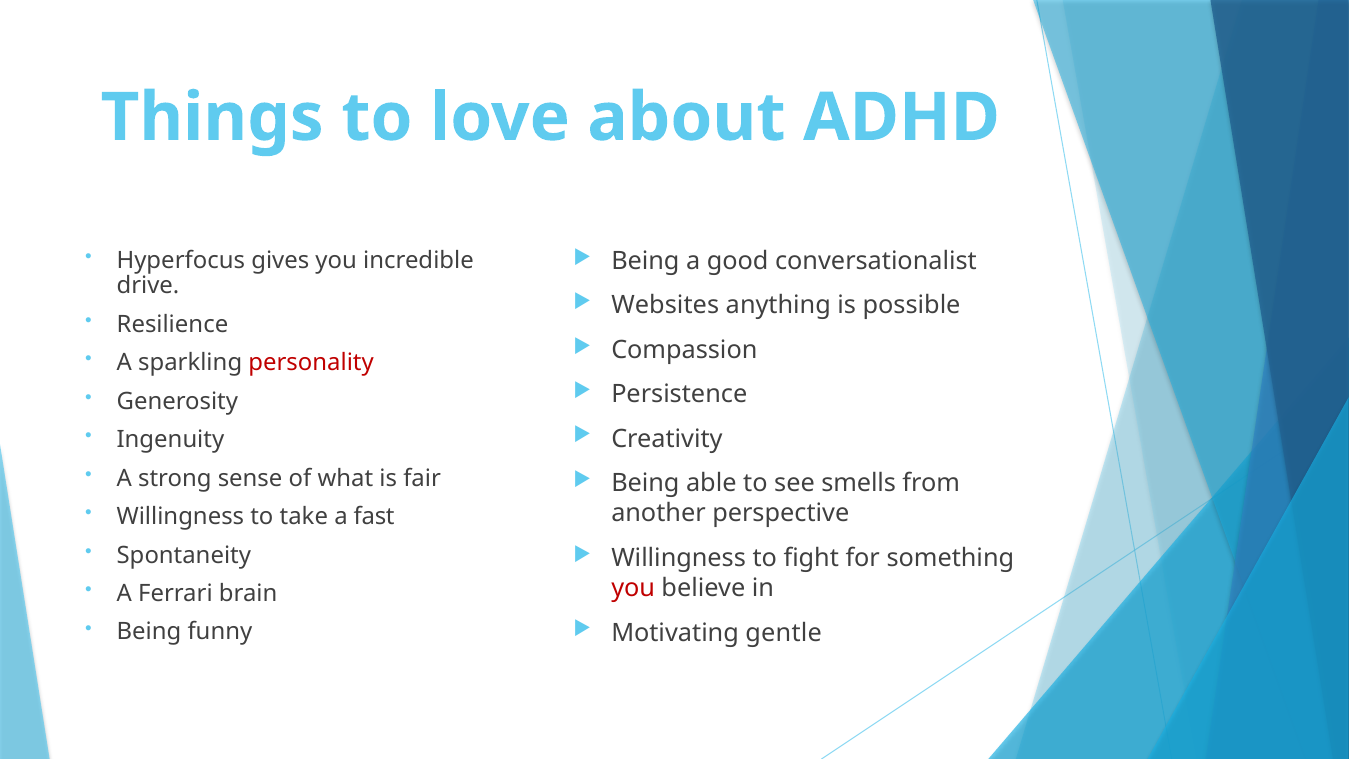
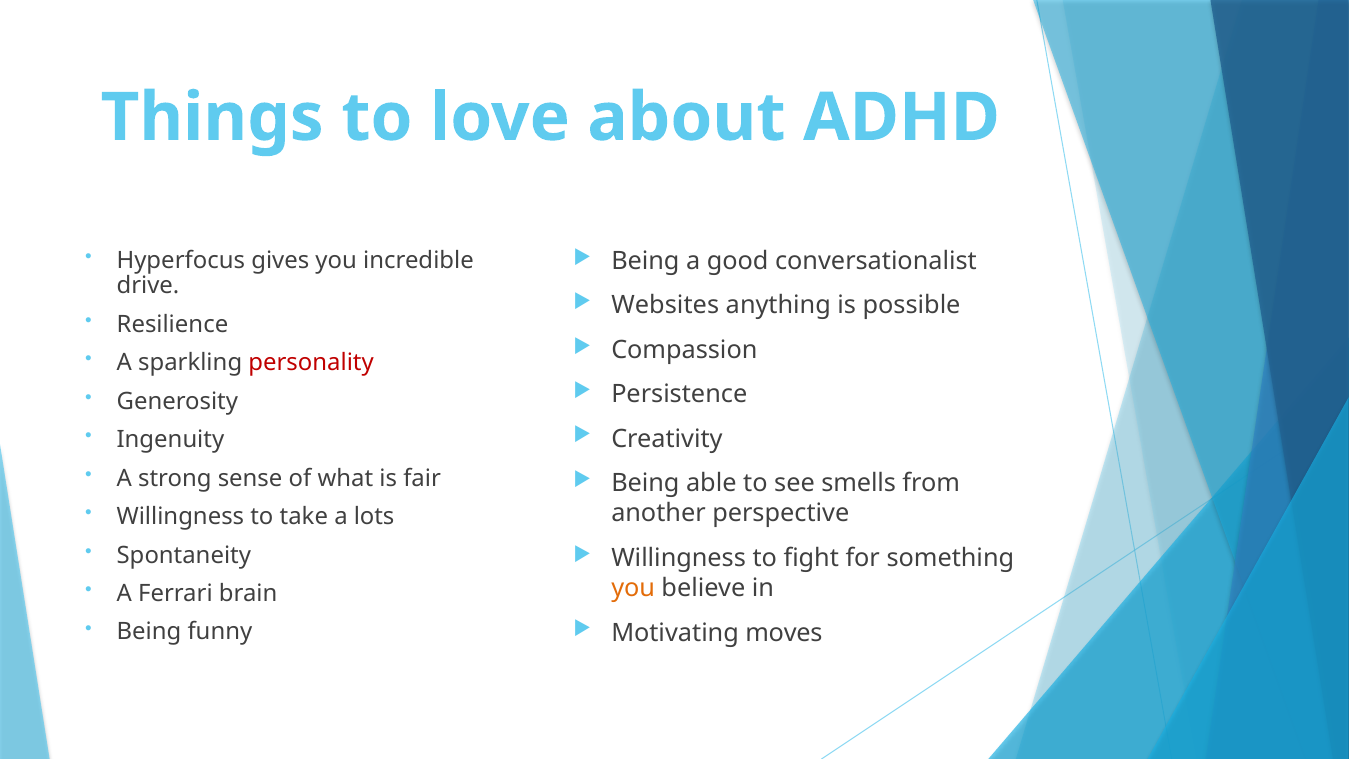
fast: fast -> lots
you at (633, 588) colour: red -> orange
gentle: gentle -> moves
